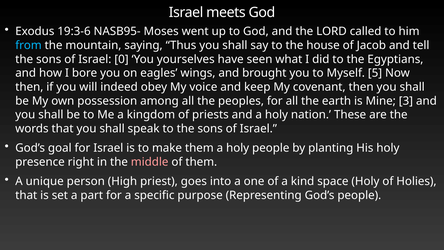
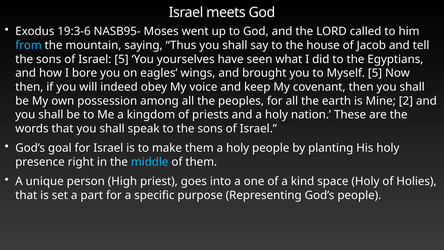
Israel 0: 0 -> 5
3: 3 -> 2
middle colour: pink -> light blue
